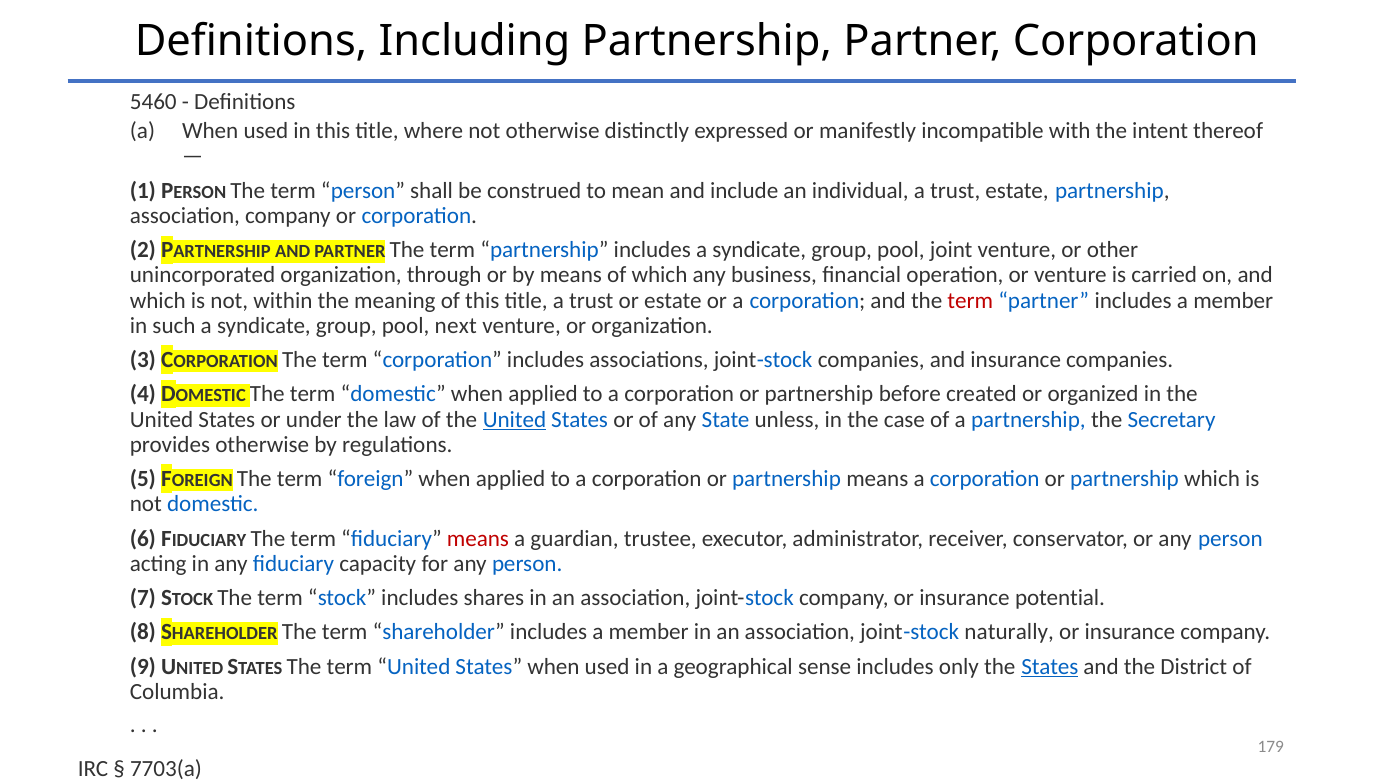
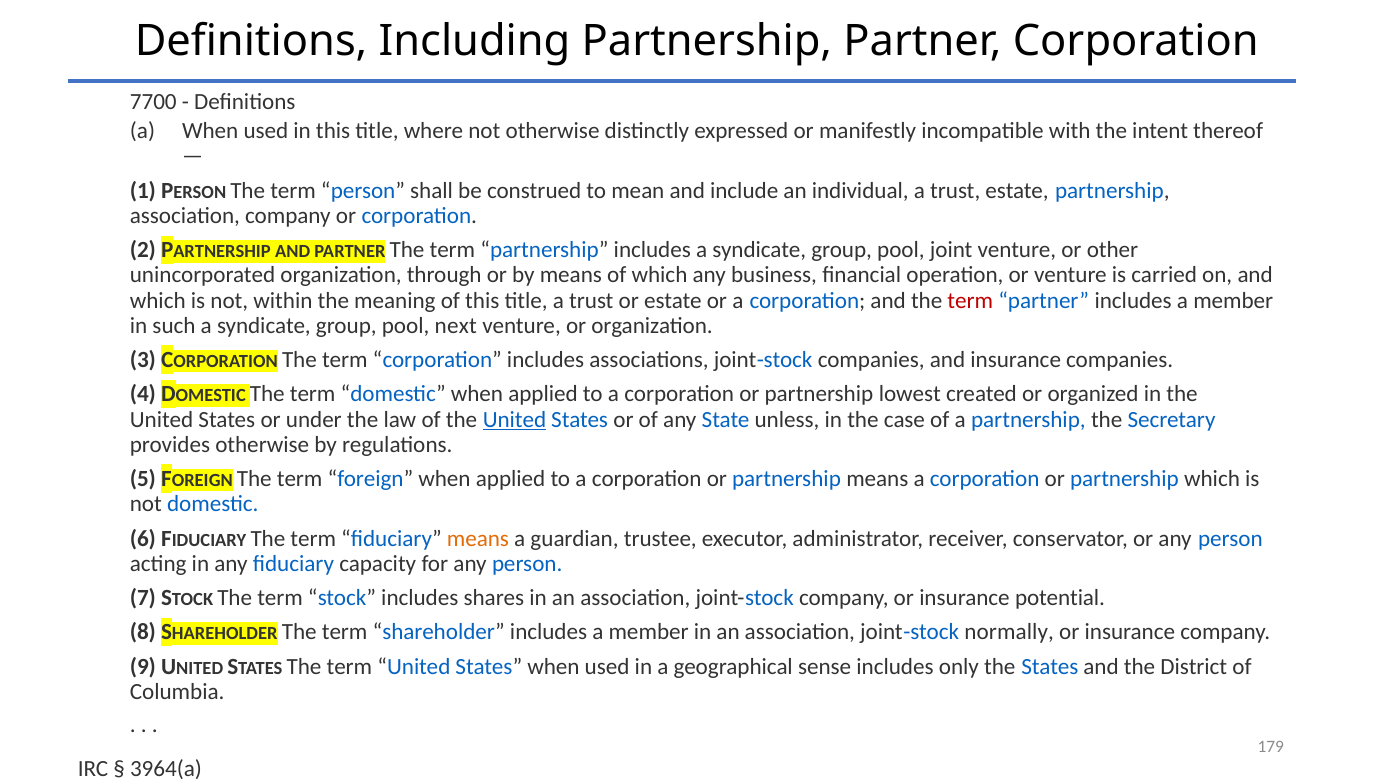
5460: 5460 -> 7700
before: before -> lowest
means at (478, 538) colour: red -> orange
naturally: naturally -> normally
States at (1050, 666) underline: present -> none
7703(a: 7703(a -> 3964(a
